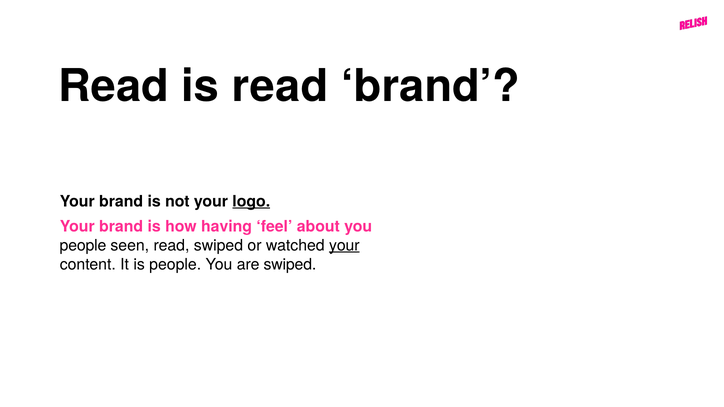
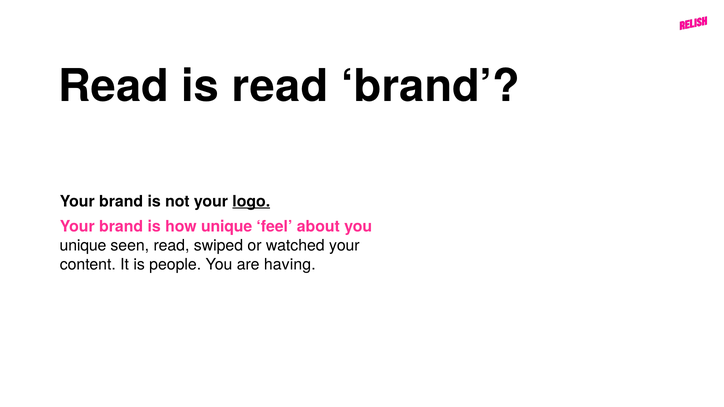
how having: having -> unique
people at (83, 245): people -> unique
your at (344, 245) underline: present -> none
are swiped: swiped -> having
